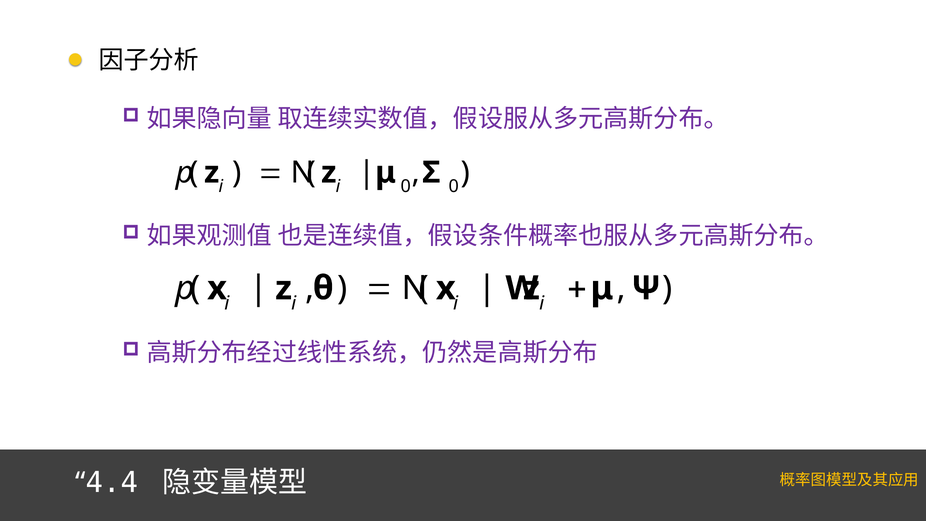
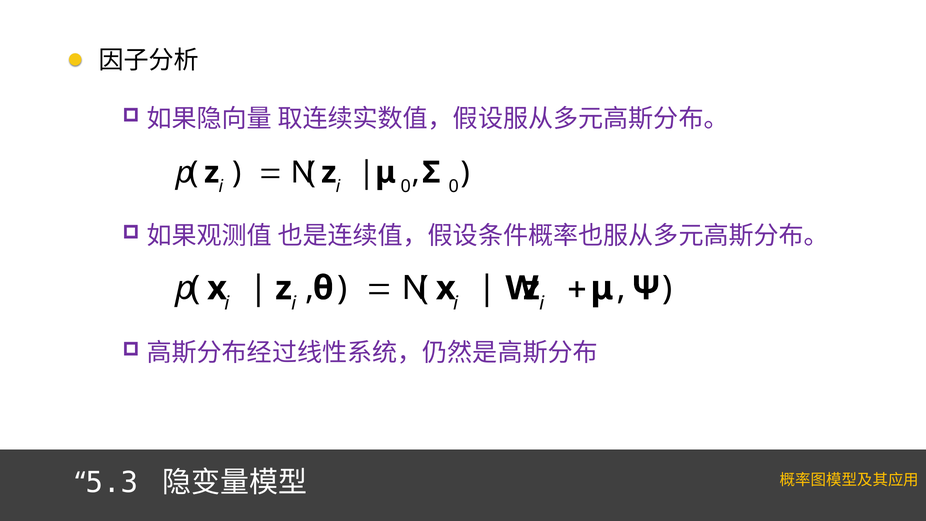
4.4: 4.4 -> 5.3
